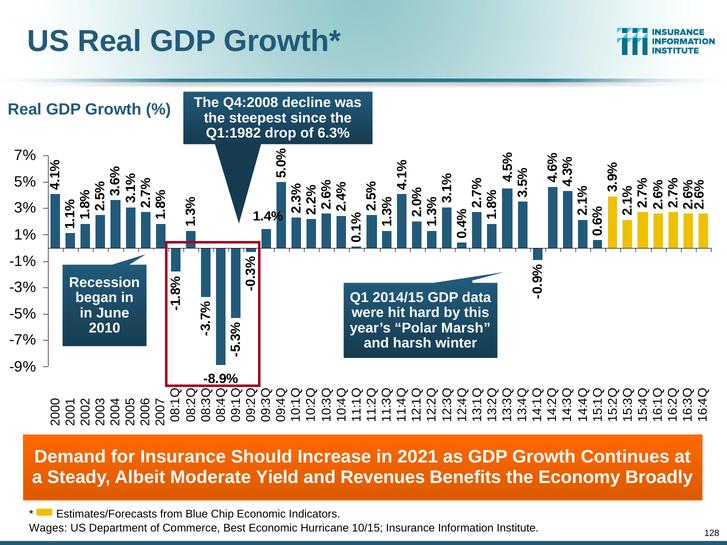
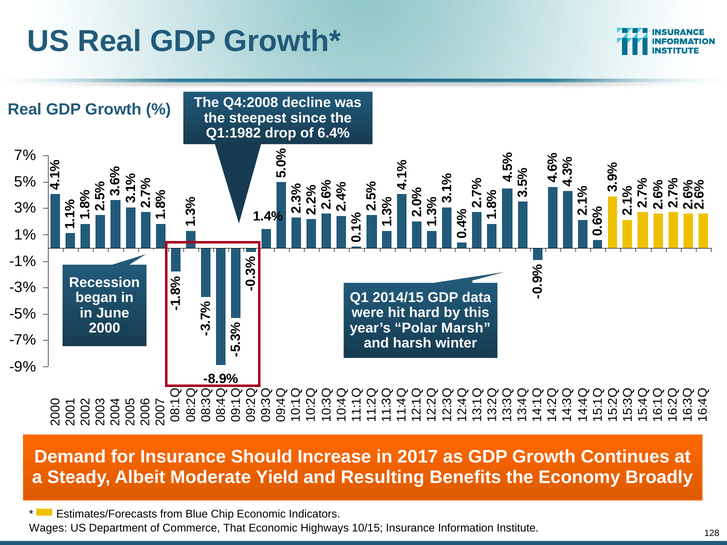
6.3%: 6.3% -> 6.4%
2010: 2010 -> 2000
2021: 2021 -> 2017
Revenues: Revenues -> Resulting
Best: Best -> That
Hurricane: Hurricane -> Highways
